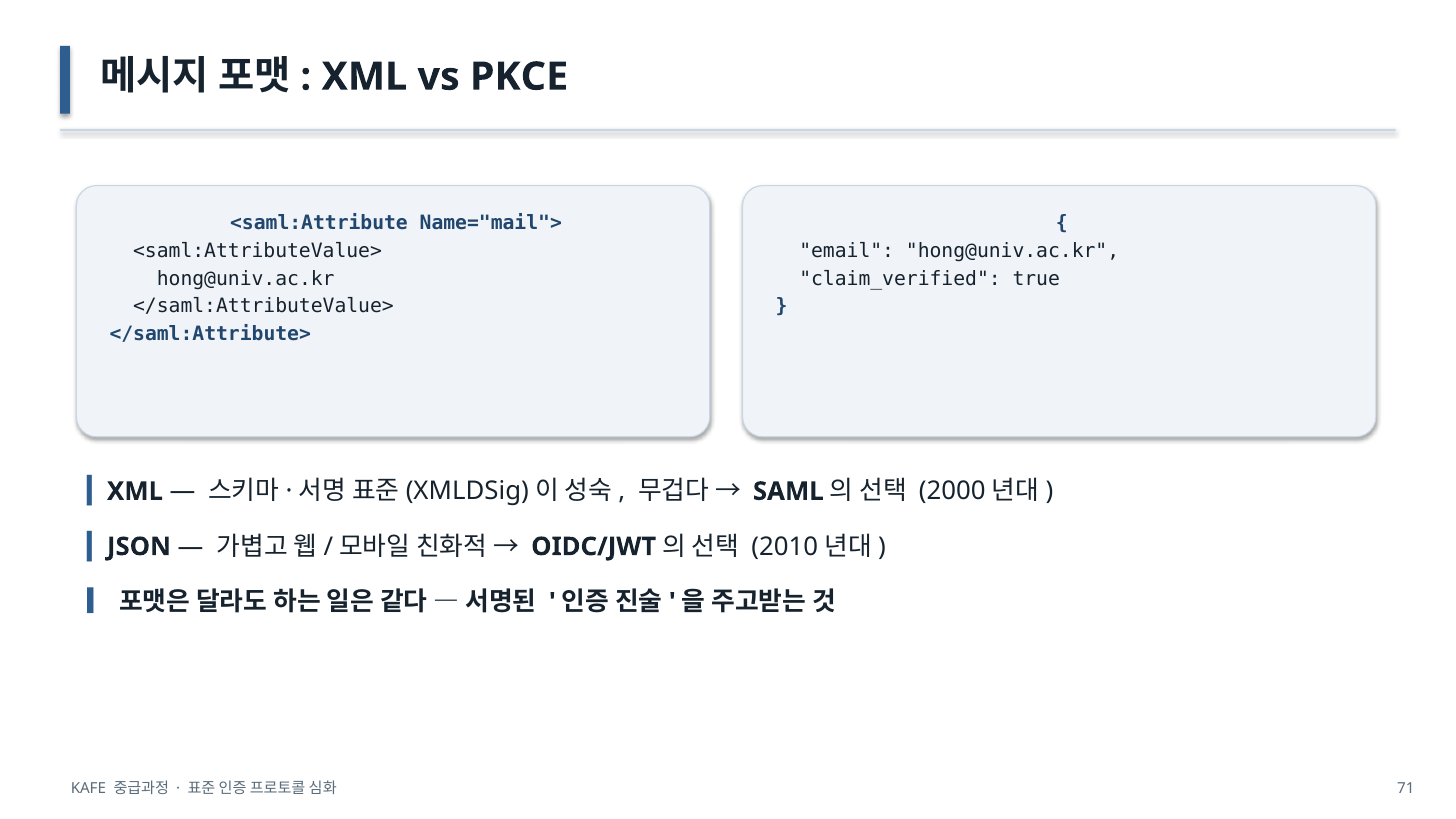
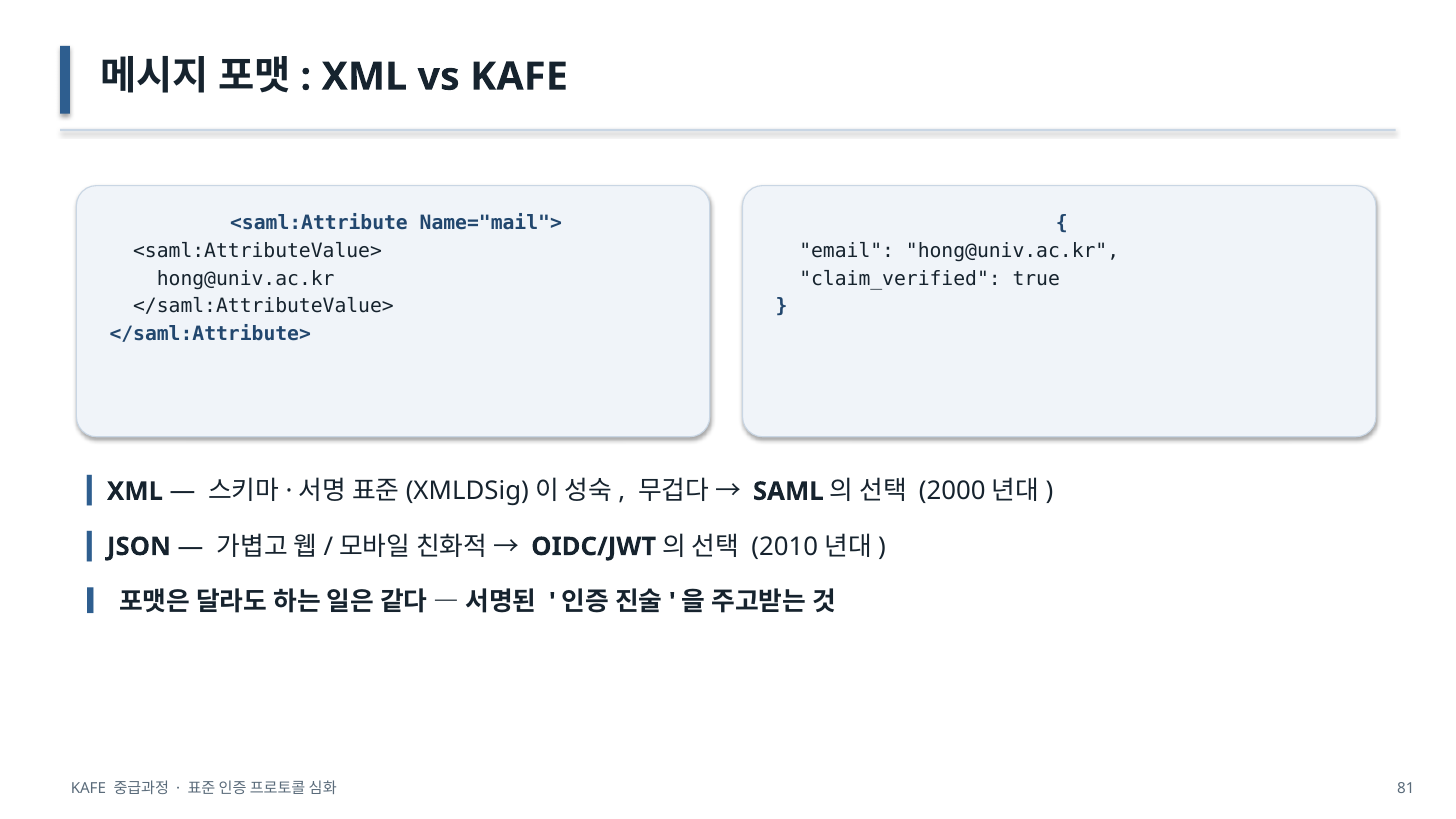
vs PKCE: PKCE -> KAFE
71: 71 -> 81
